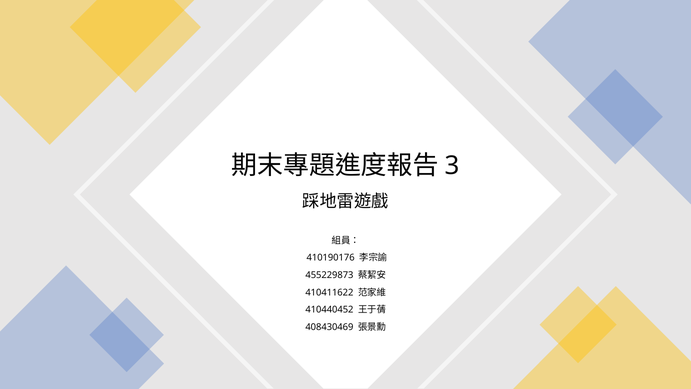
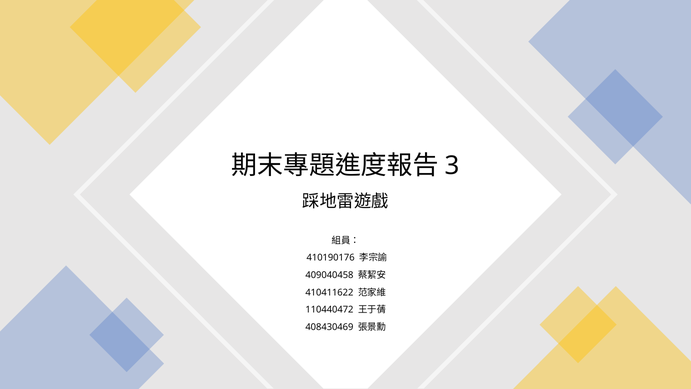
455229873: 455229873 -> 409040458
410440452: 410440452 -> 110440472
